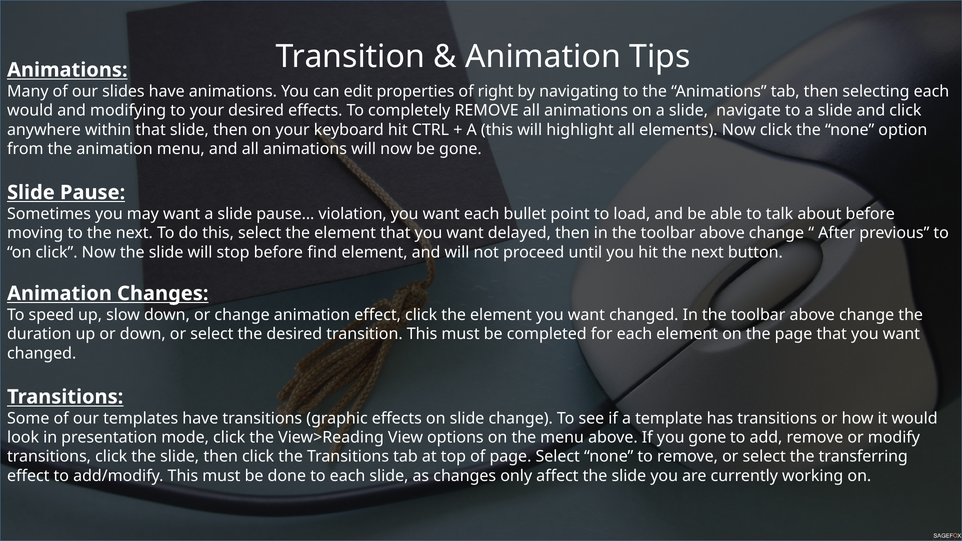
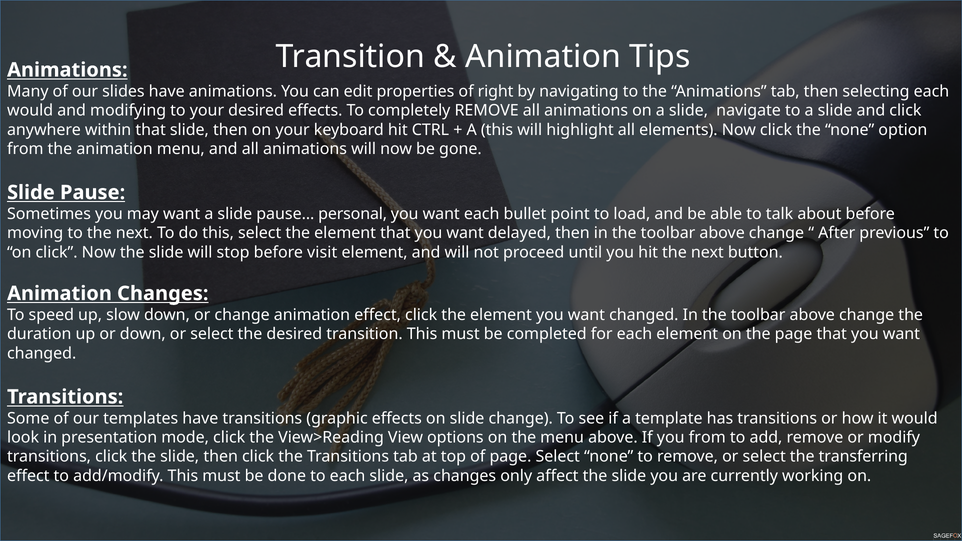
violation: violation -> personal
find: find -> visit
you gone: gone -> from
